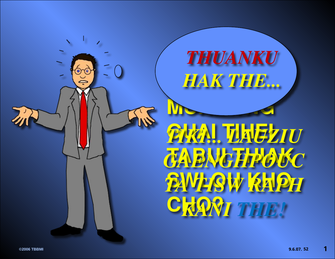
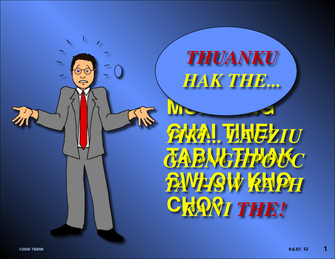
THE at (261, 209) colour: blue -> red
